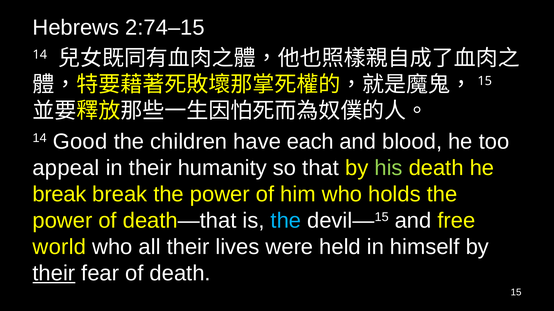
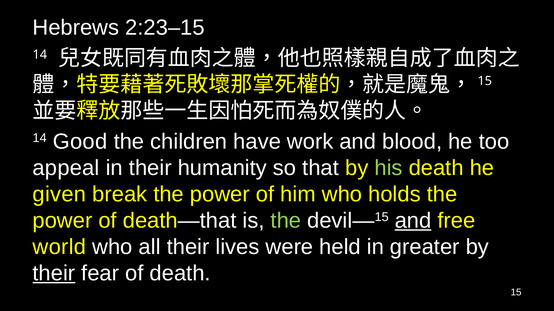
2:74–15: 2:74–15 -> 2:23–15
each: each -> work
break at (60, 195): break -> given
the at (286, 221) colour: light blue -> light green
and at (413, 221) underline: none -> present
himself: himself -> greater
